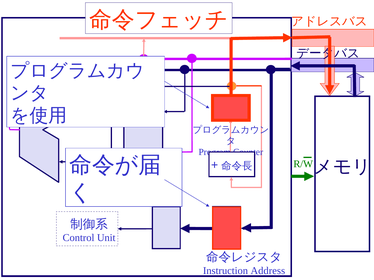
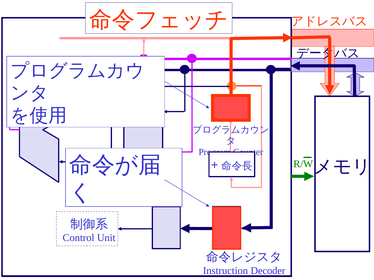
Address: Address -> Decoder
